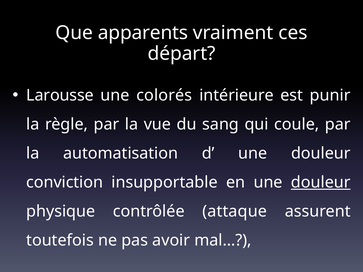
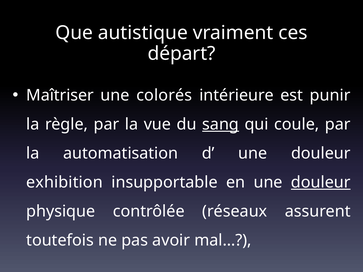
apparents: apparents -> autistique
Larousse: Larousse -> Maîtriser
sang underline: none -> present
conviction: conviction -> exhibition
attaque: attaque -> réseaux
